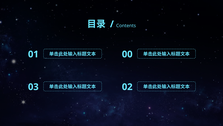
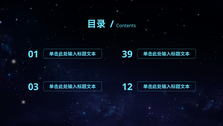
00: 00 -> 39
02: 02 -> 12
